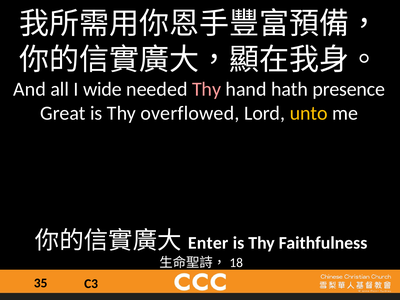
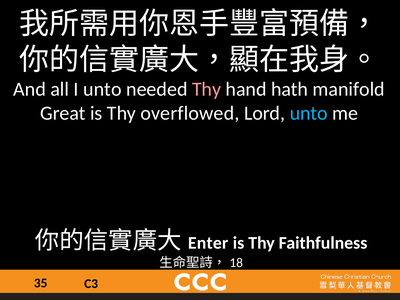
I wide: wide -> unto
presence: presence -> manifold
unto at (309, 113) colour: yellow -> light blue
